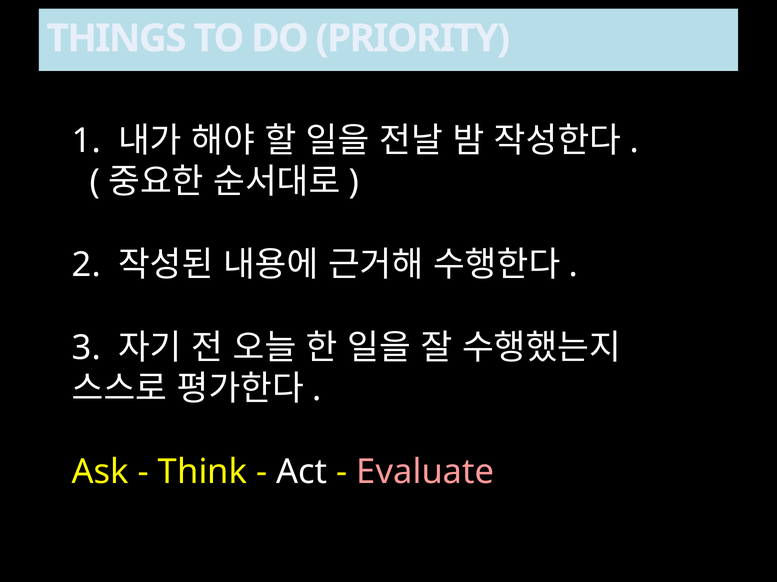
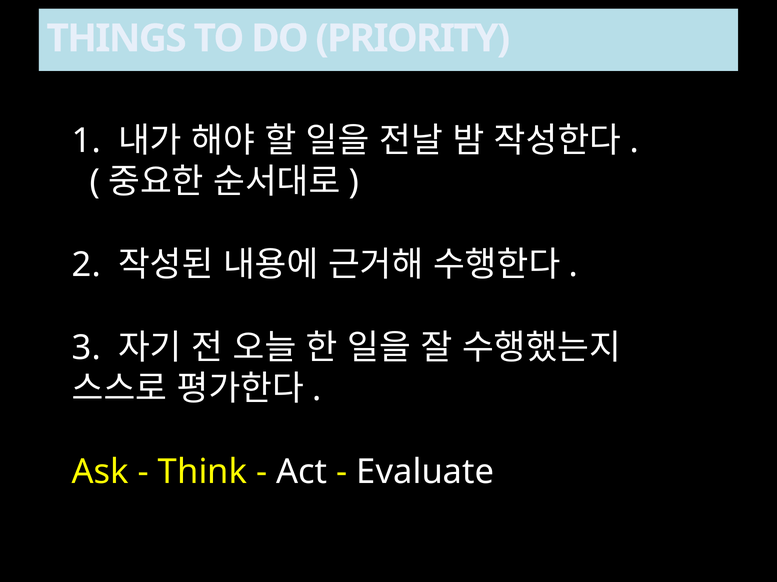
Evaluate colour: pink -> white
